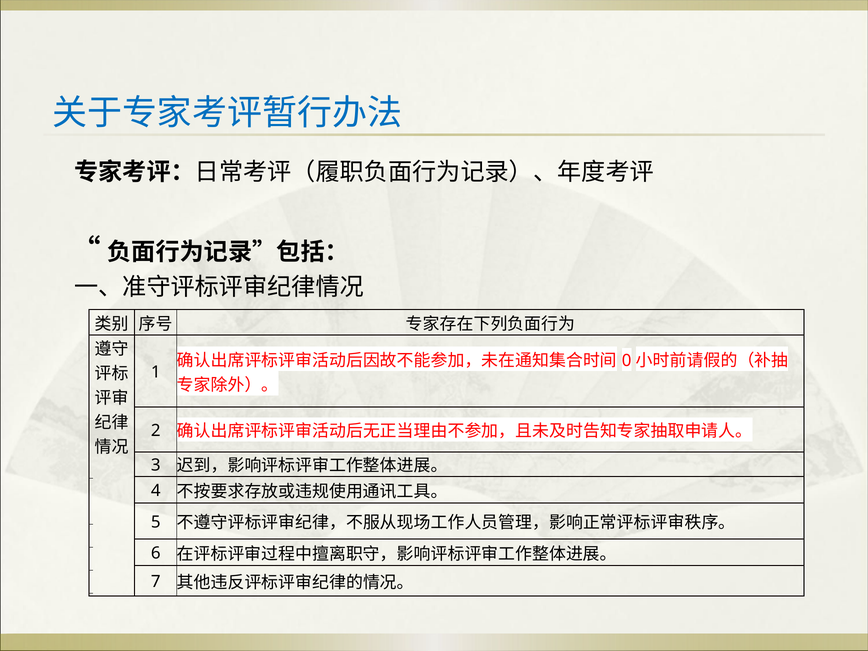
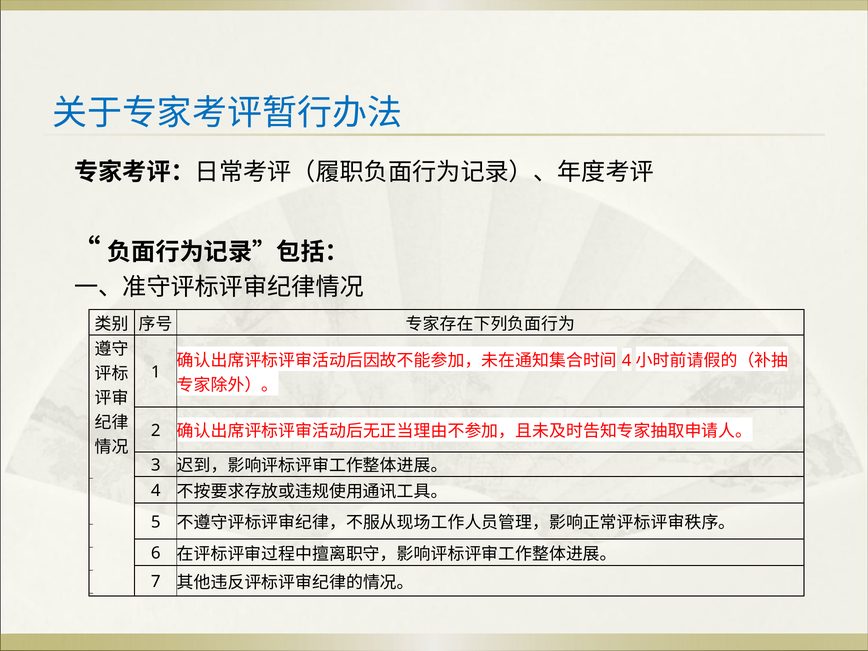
0 at (627, 361): 0 -> 4
